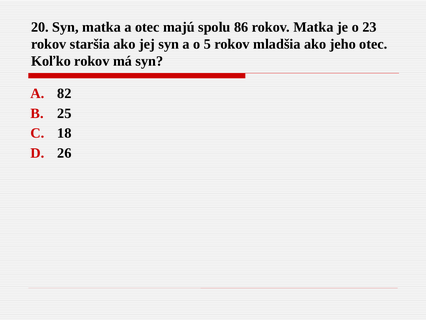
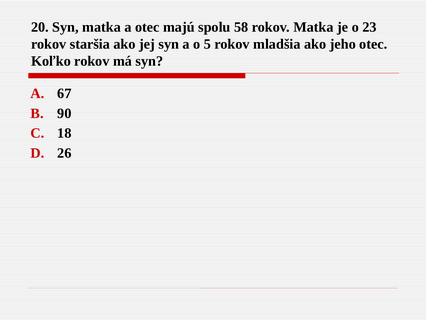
86: 86 -> 58
82: 82 -> 67
25: 25 -> 90
